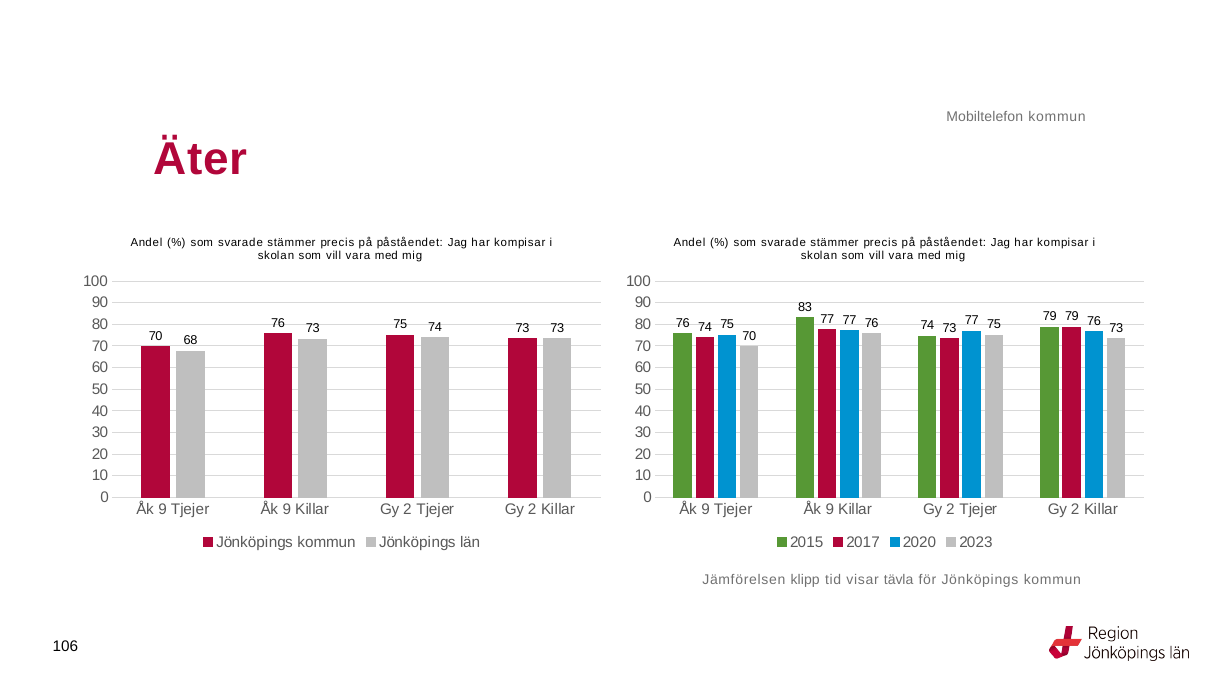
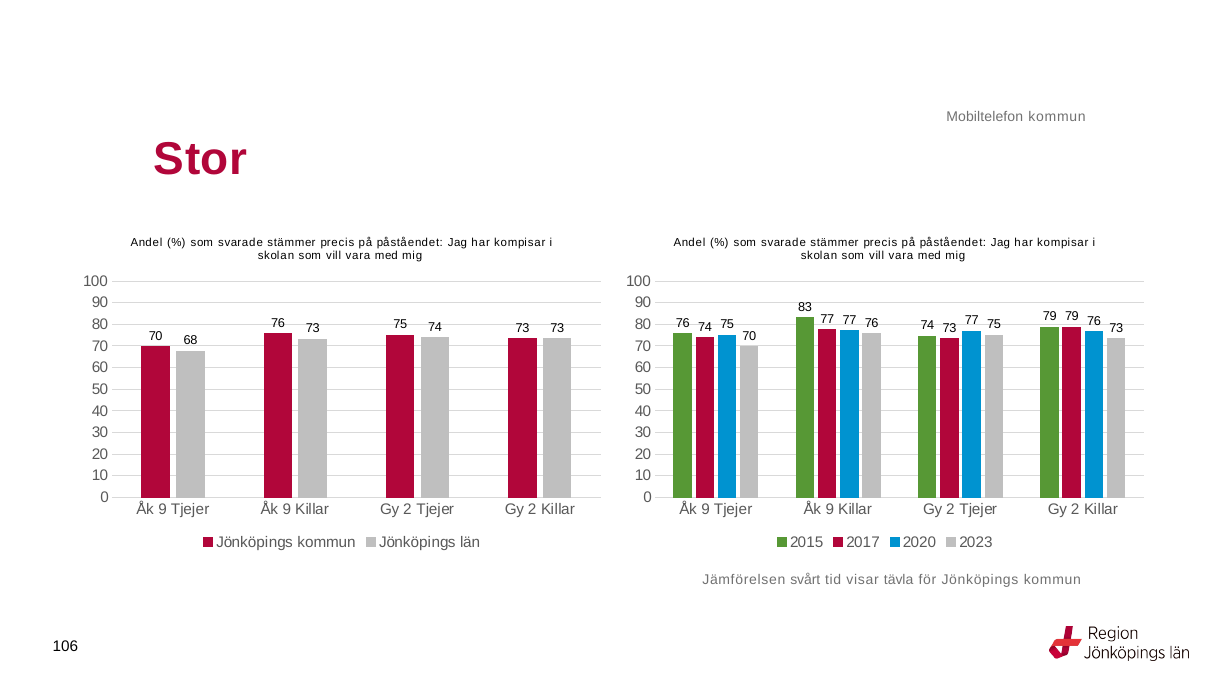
Äter: Äter -> Stor
klipp: klipp -> svårt
